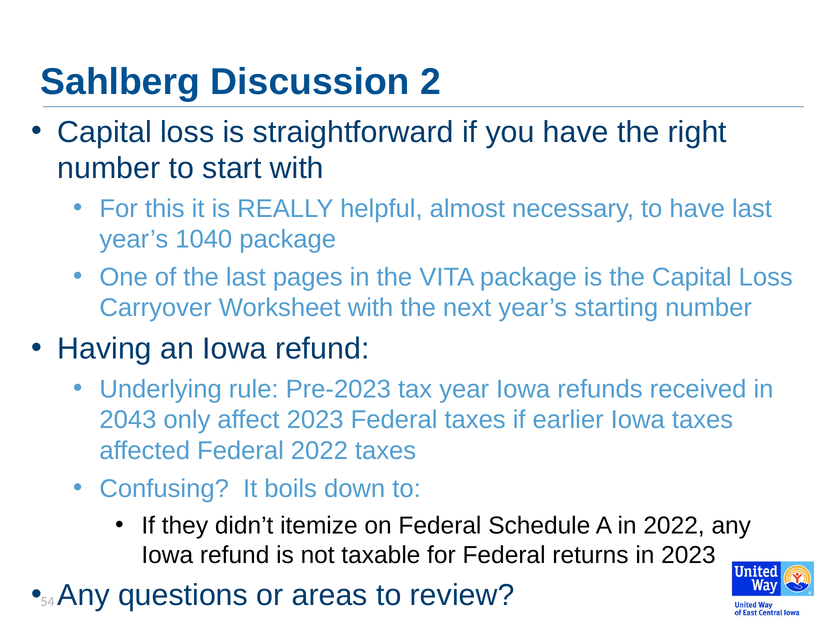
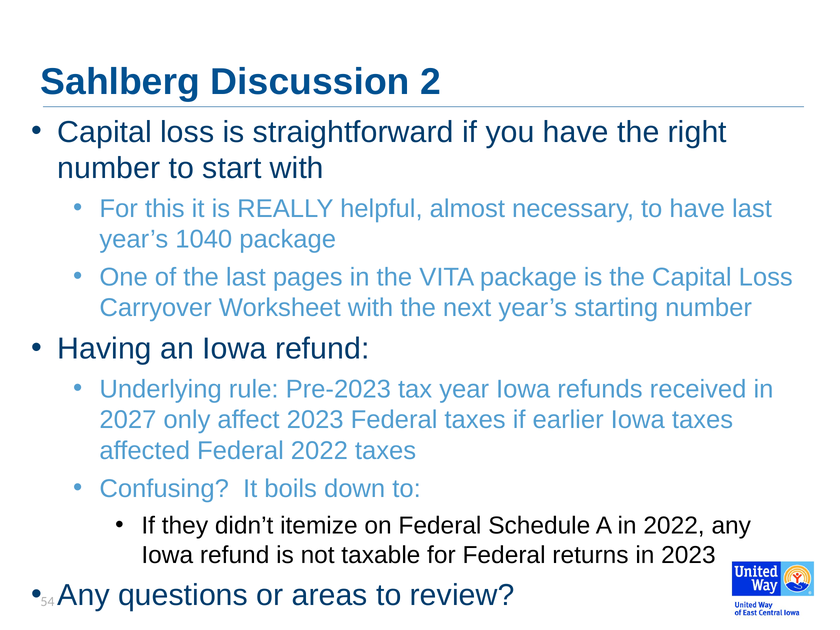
2043: 2043 -> 2027
